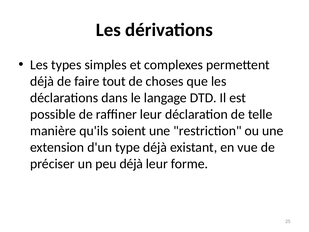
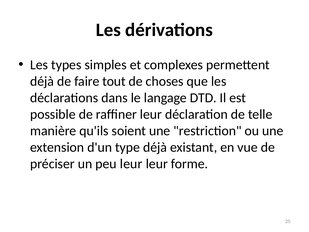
peu déjà: déjà -> leur
